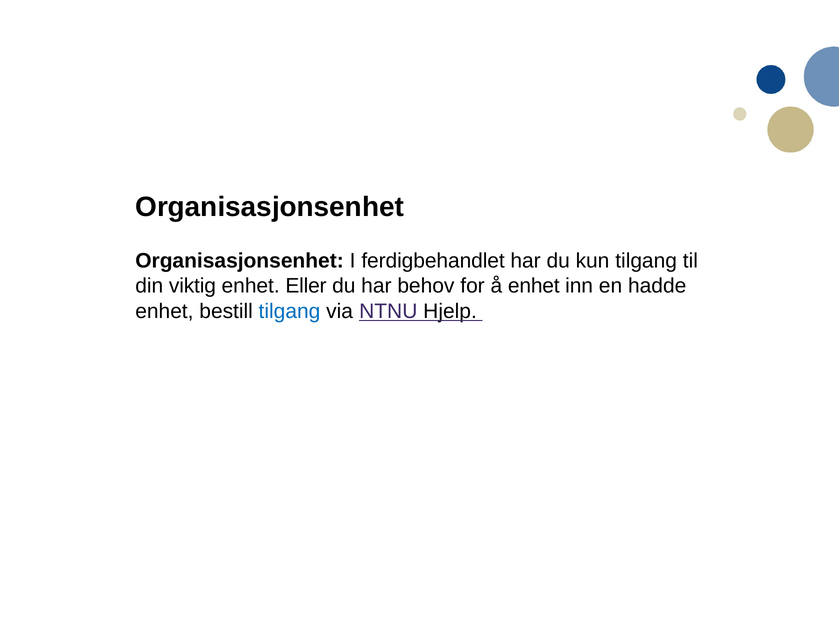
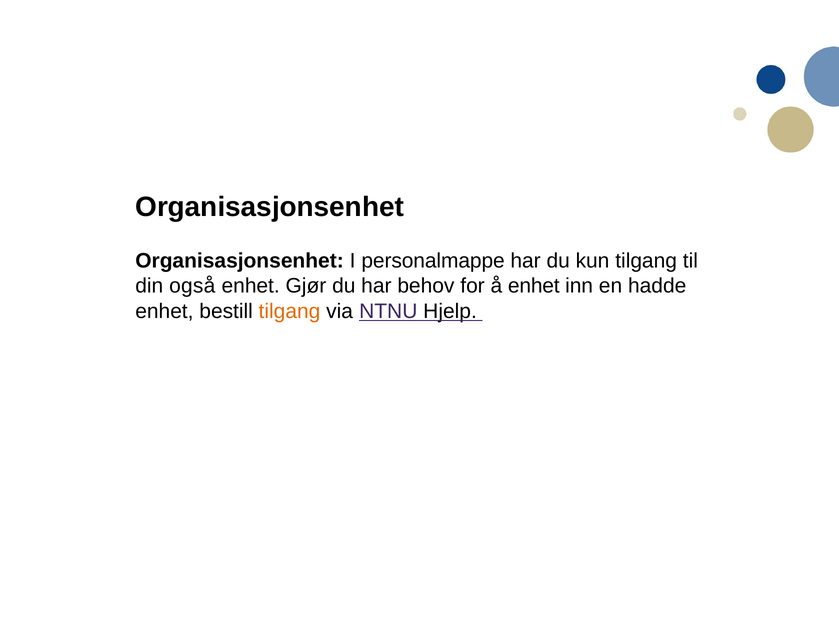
ferdigbehandlet: ferdigbehandlet -> personalmappe
viktig: viktig -> også
Eller: Eller -> Gjør
tilgang at (290, 311) colour: blue -> orange
